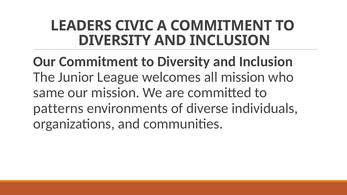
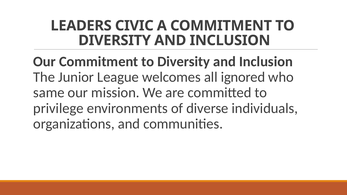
all mission: mission -> ignored
patterns: patterns -> privilege
